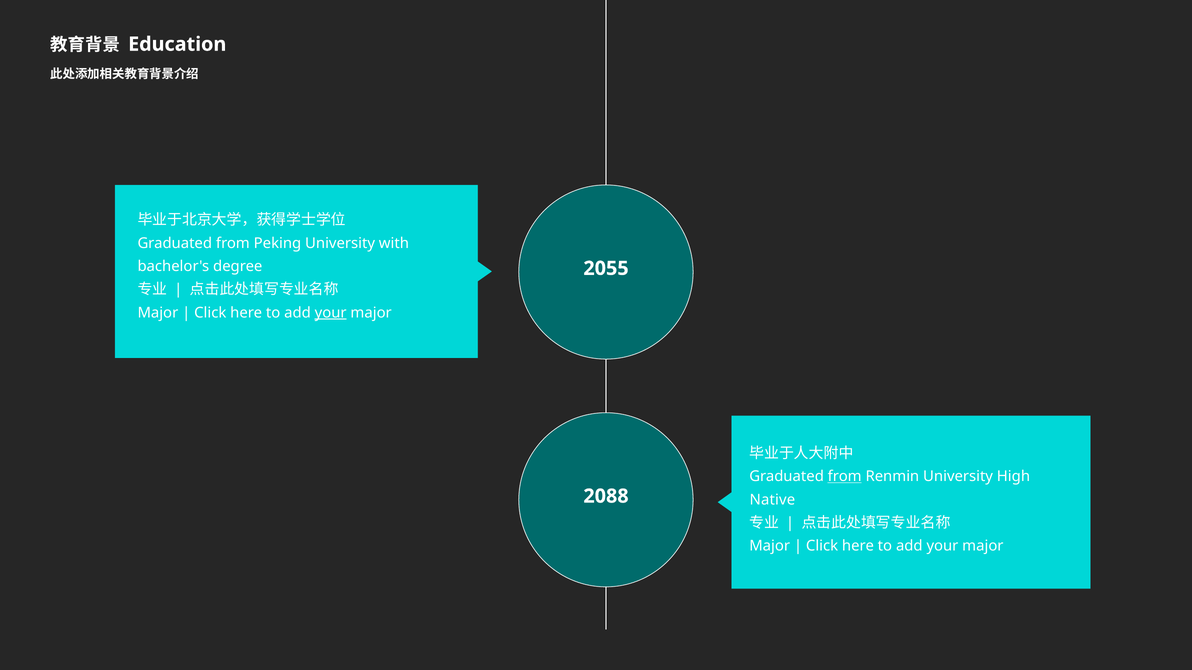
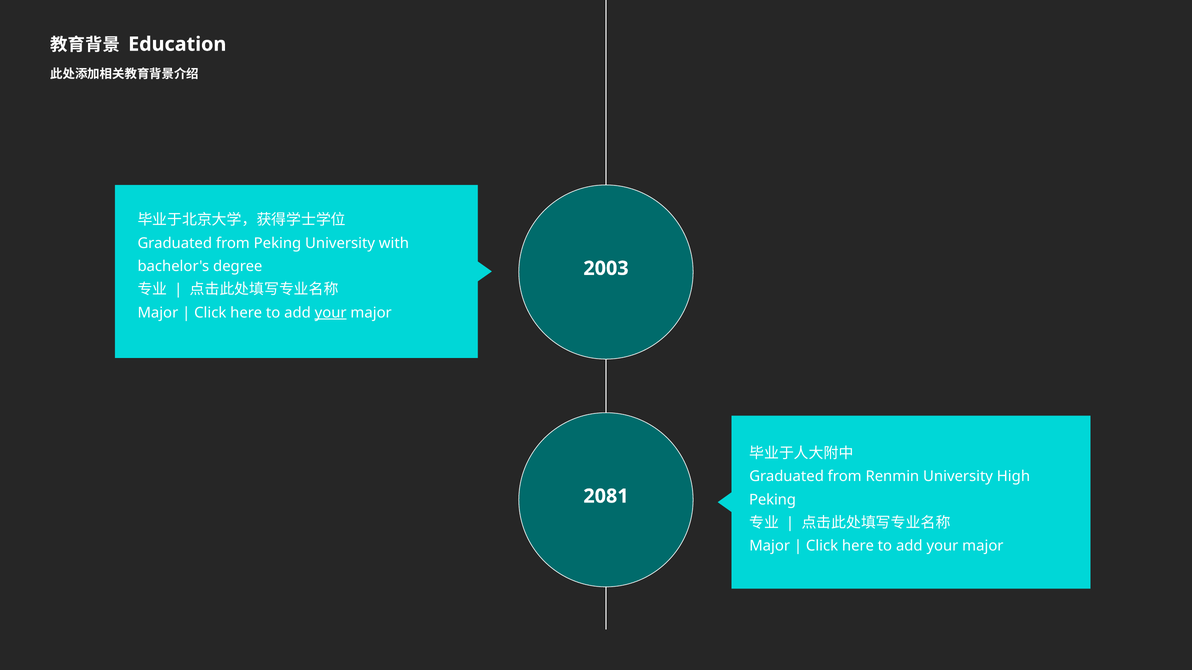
2055: 2055 -> 2003
from at (845, 477) underline: present -> none
2088: 2088 -> 2081
Native at (772, 500): Native -> Peking
